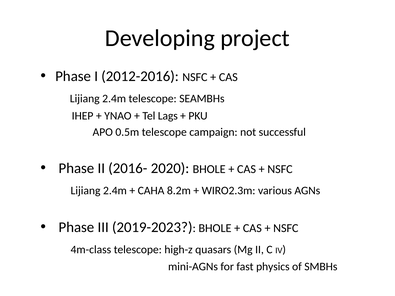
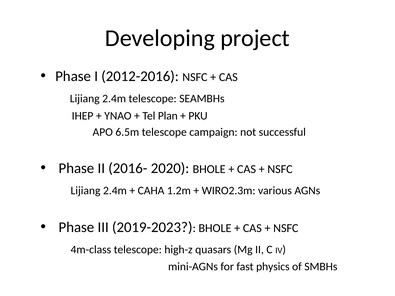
Lags: Lags -> Plan
0.5m: 0.5m -> 6.5m
8.2m: 8.2m -> 1.2m
